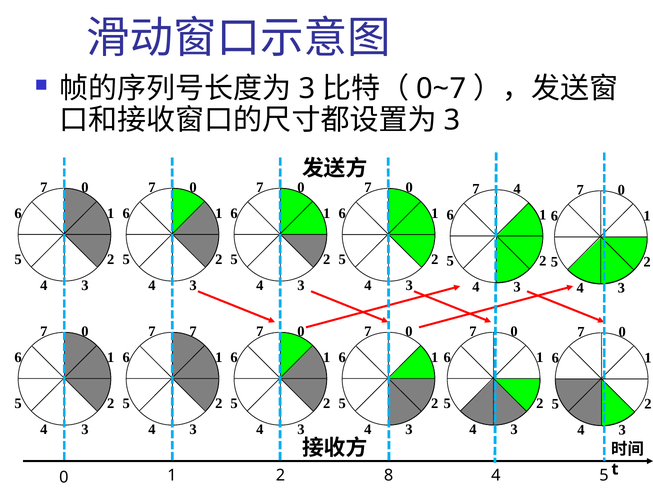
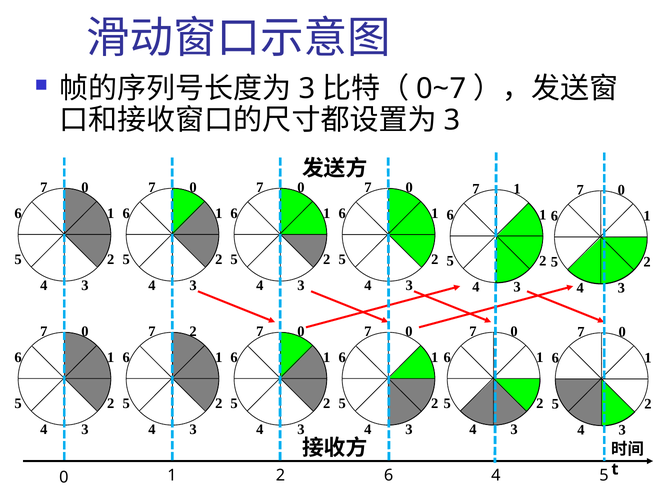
7 4: 4 -> 1
7 7: 7 -> 2
2 8: 8 -> 6
